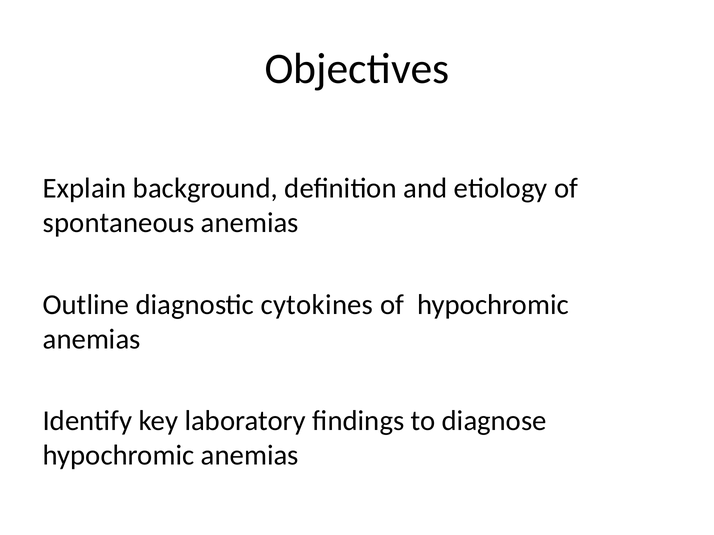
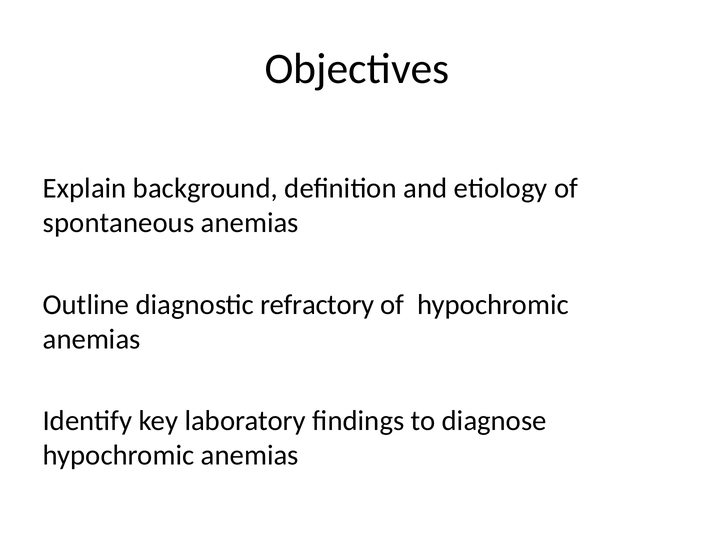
cytokines: cytokines -> refractory
